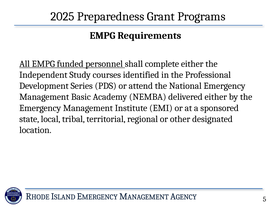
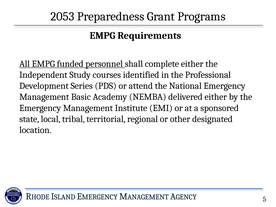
2025: 2025 -> 2053
